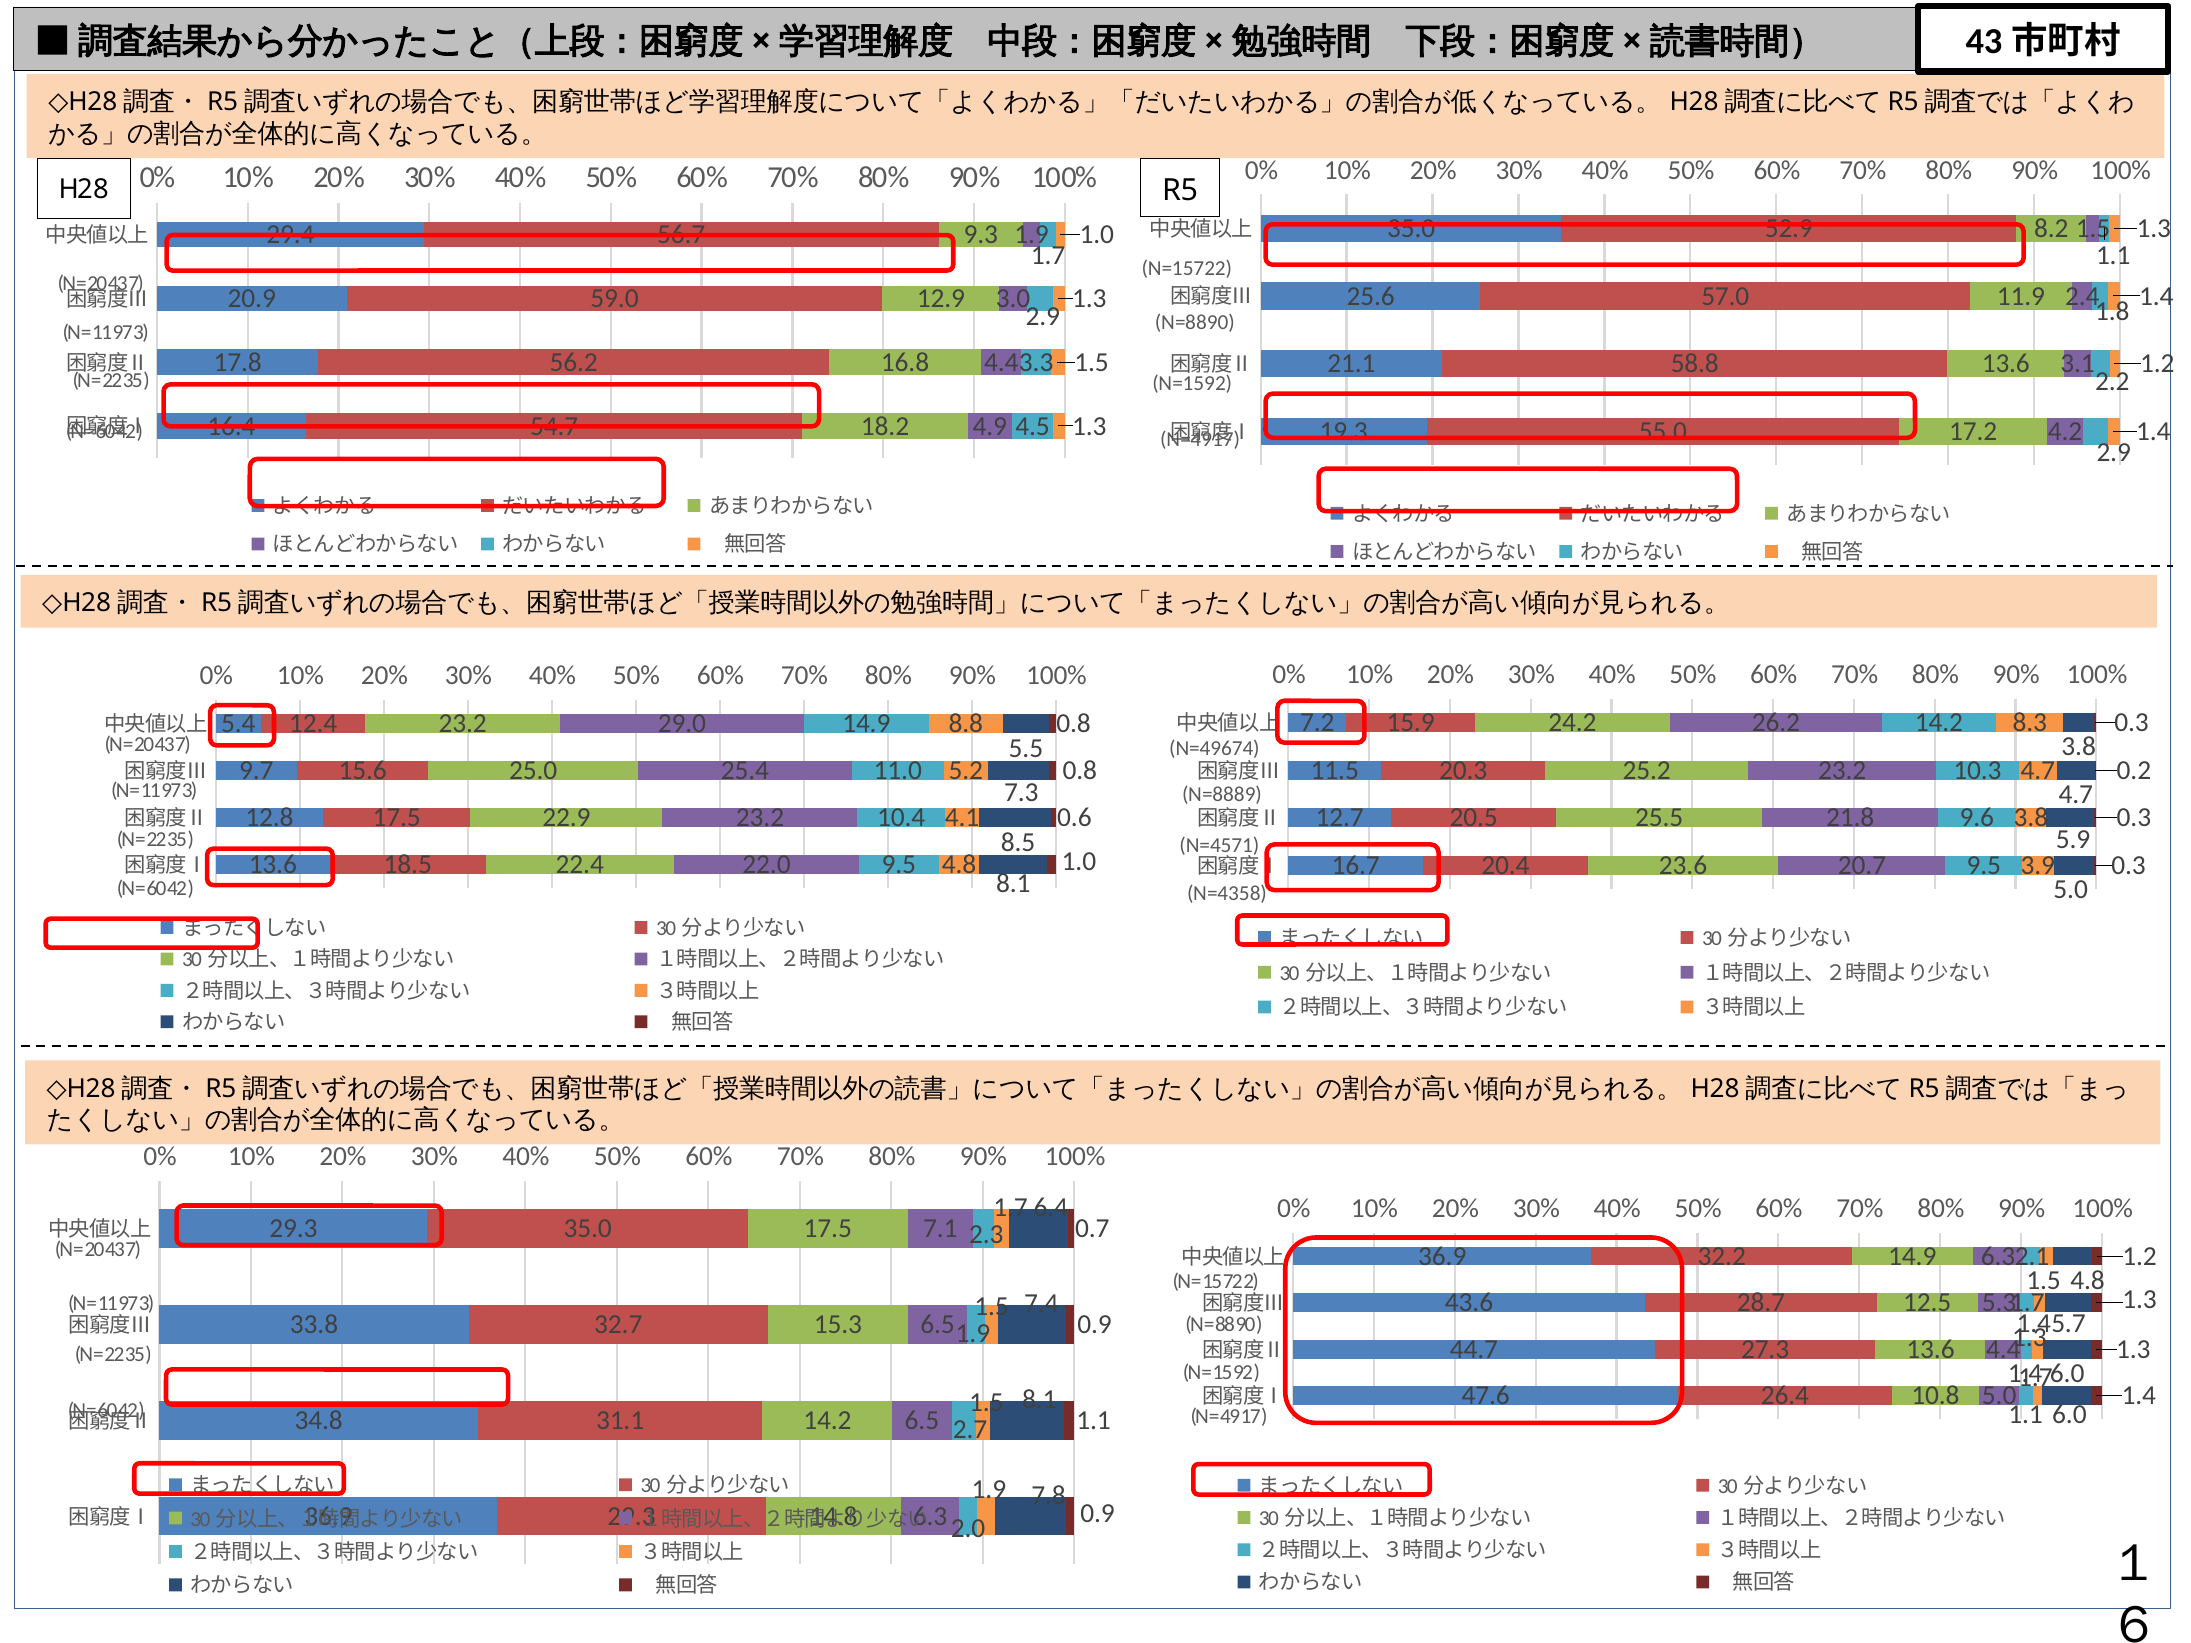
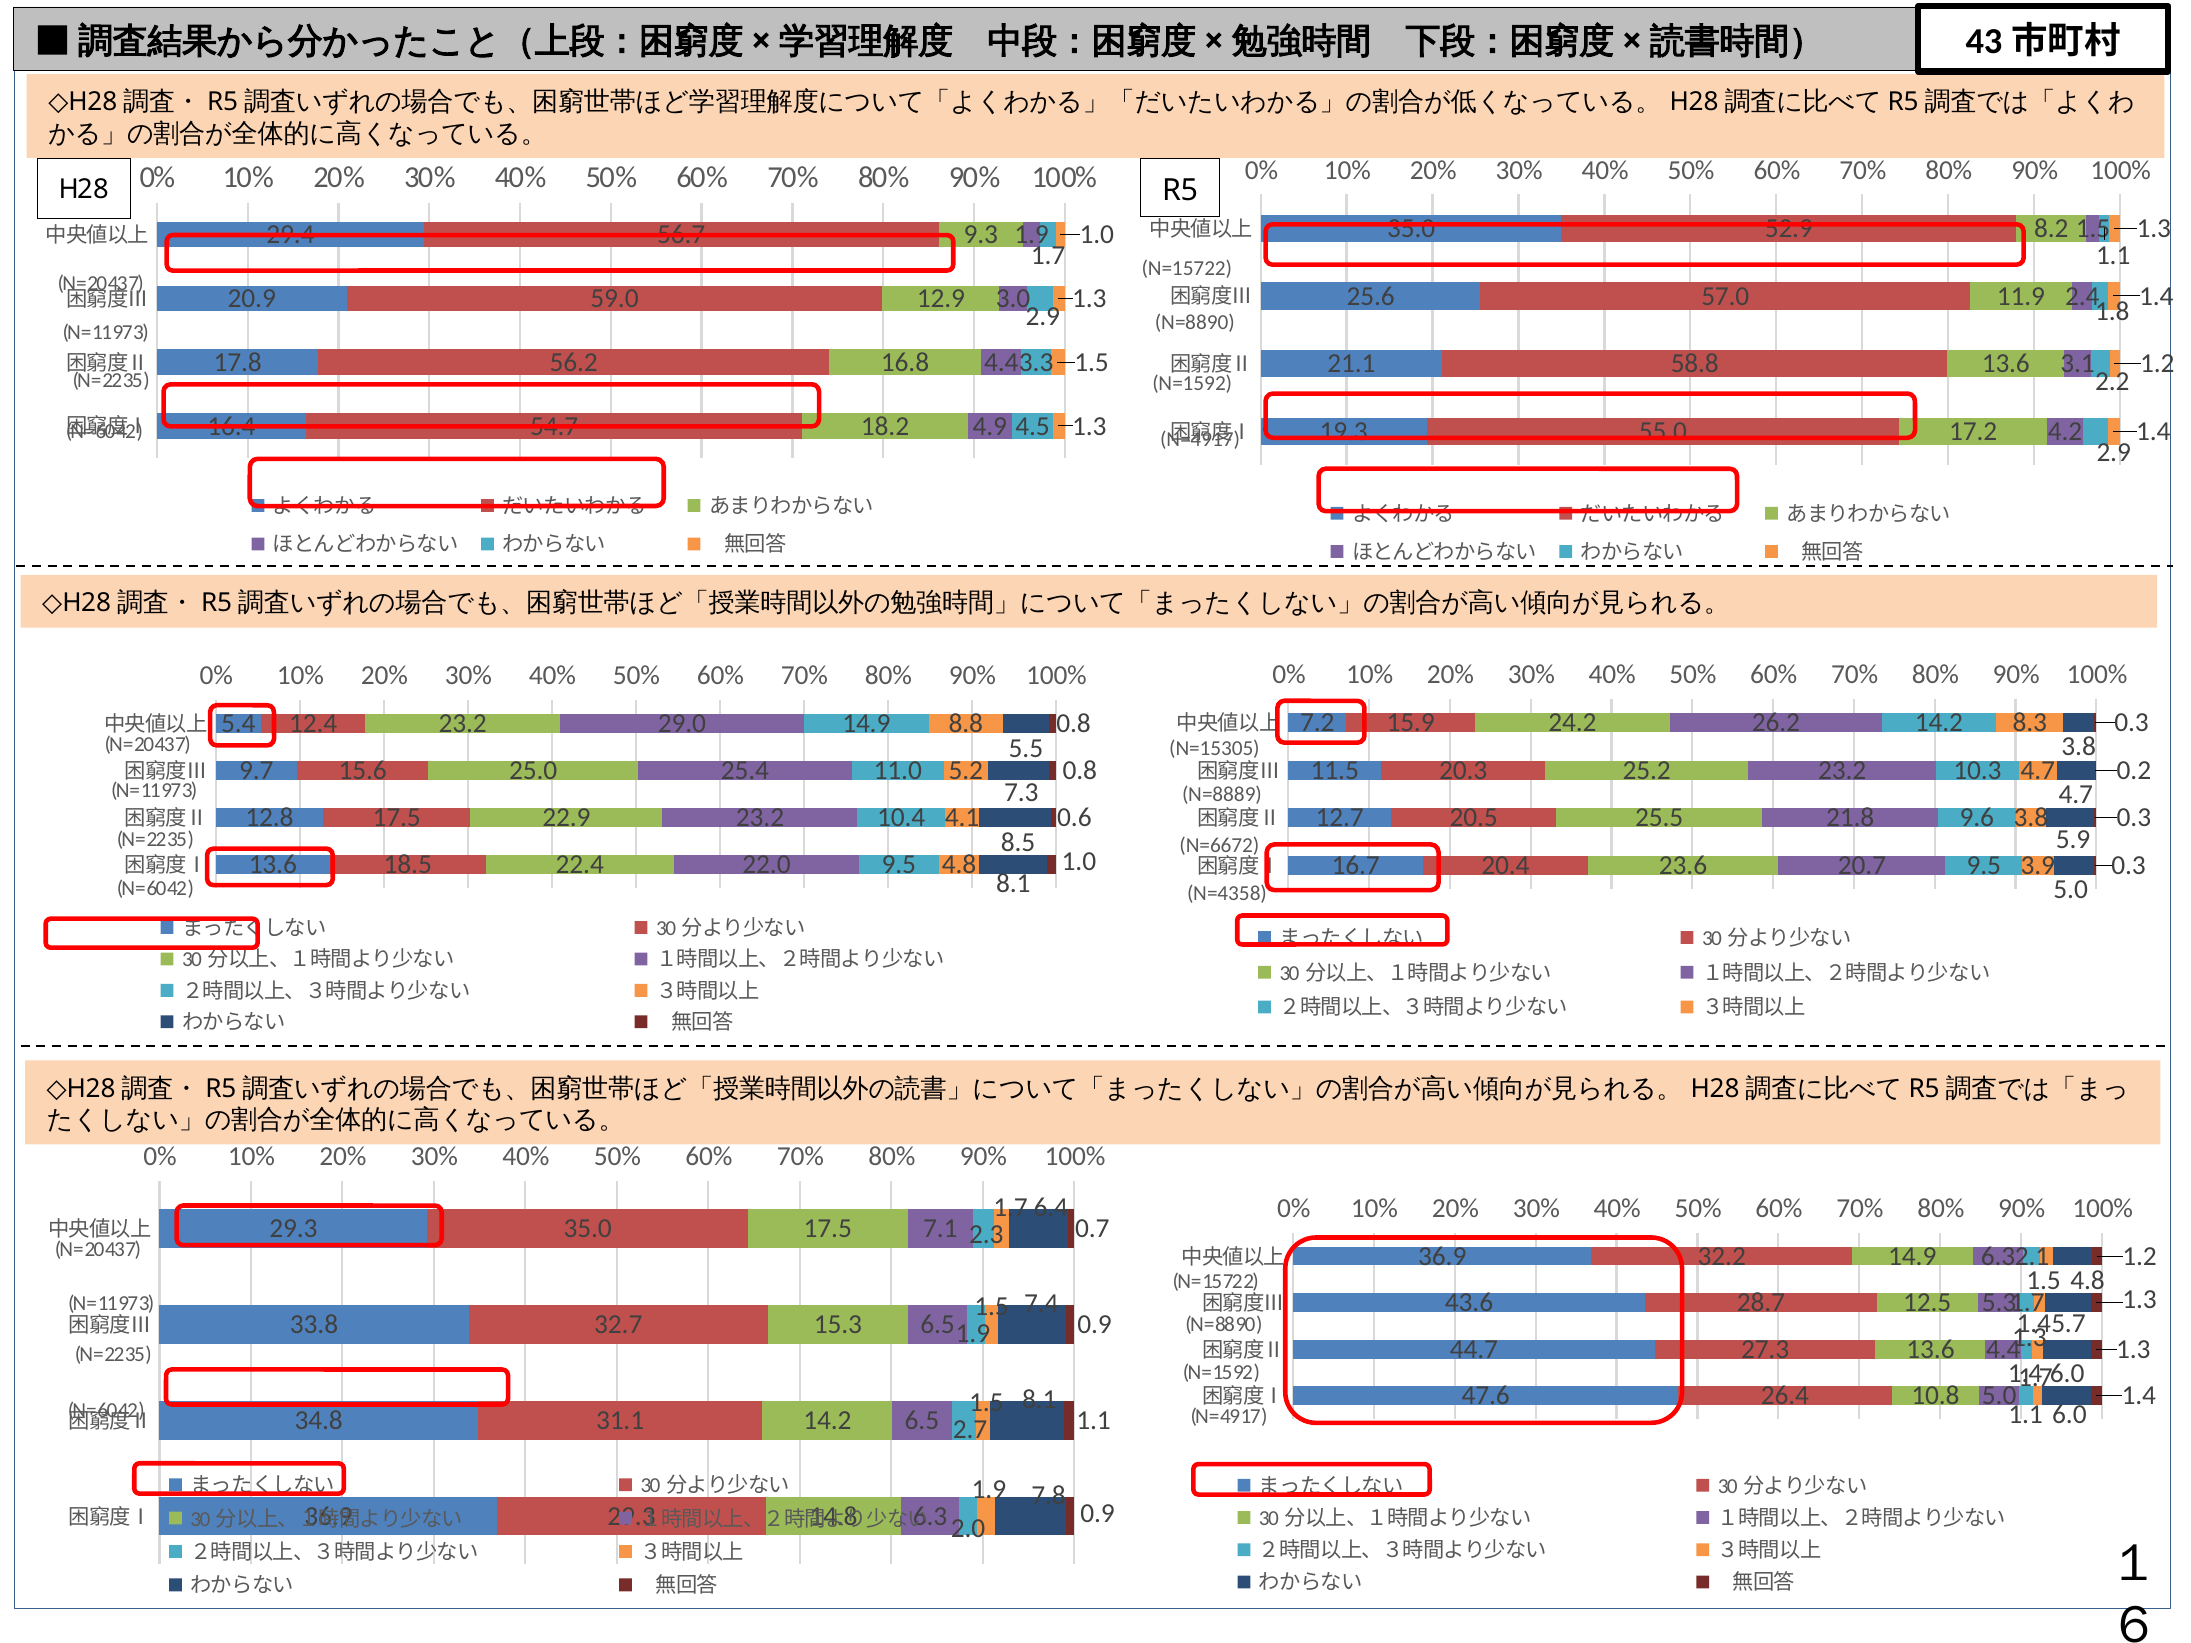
N=49674: N=49674 -> N=15305
N=4571: N=4571 -> N=6672
